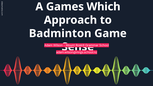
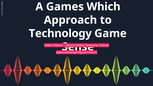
Badminton: Badminton -> Technology
